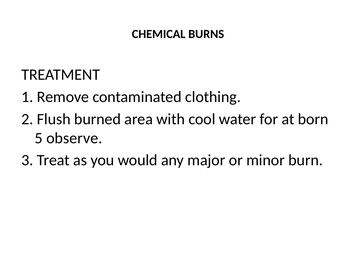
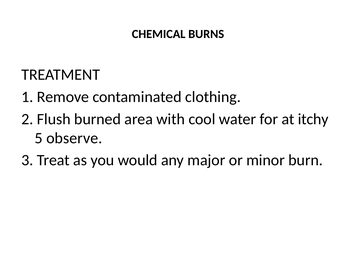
born: born -> itchy
